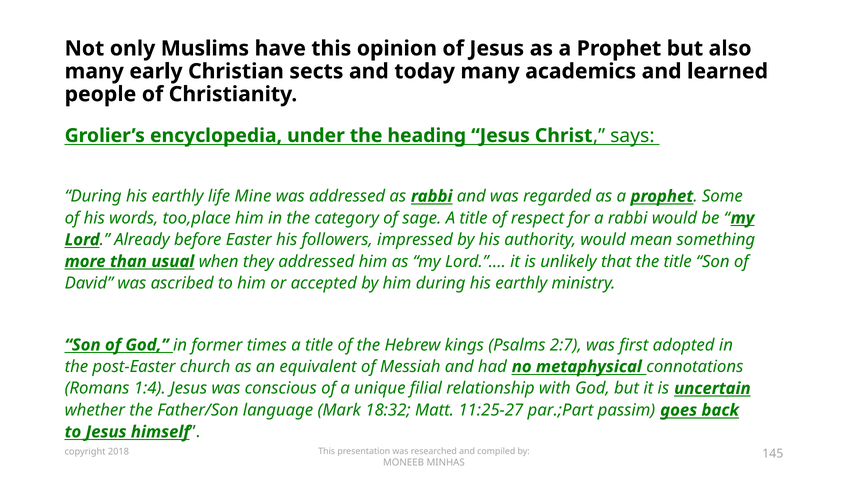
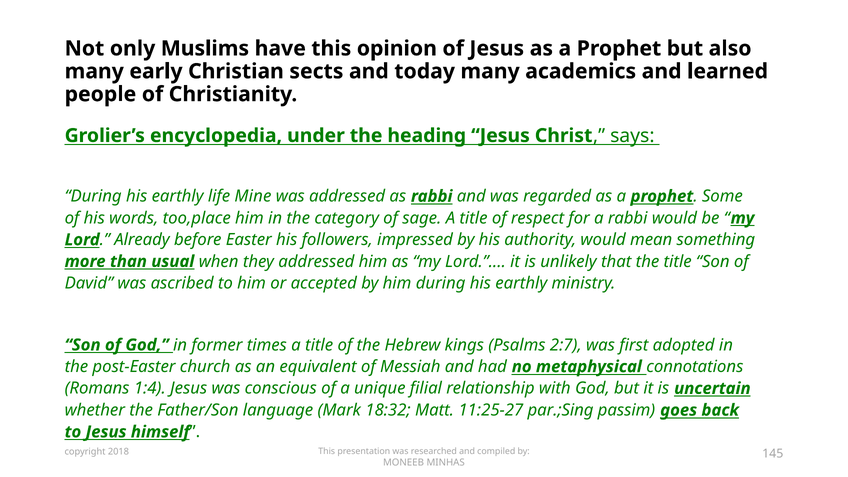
par.;Part: par.;Part -> par.;Sing
